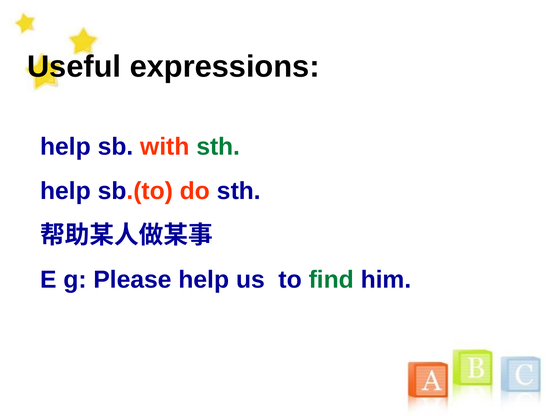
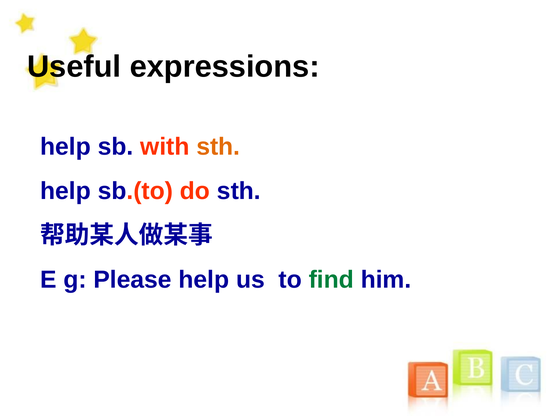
sth at (218, 147) colour: green -> orange
